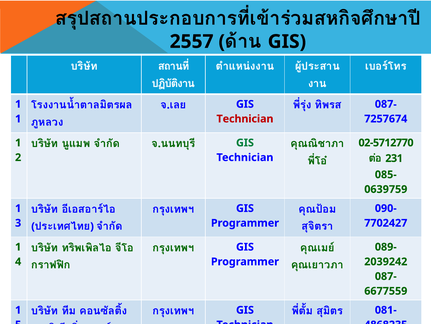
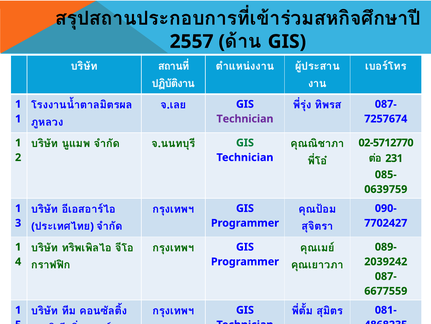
Technician at (245, 119) colour: red -> purple
